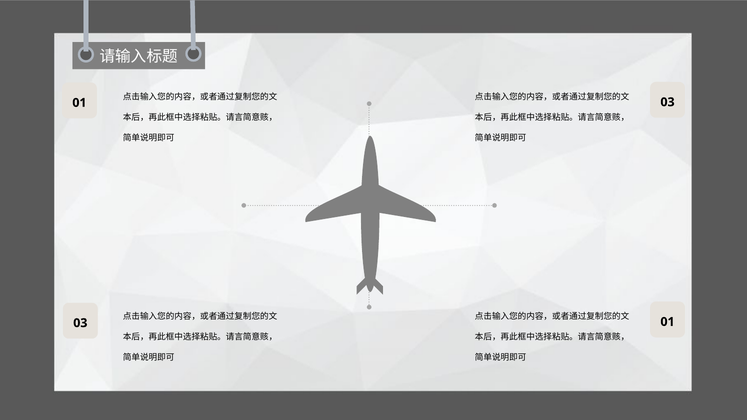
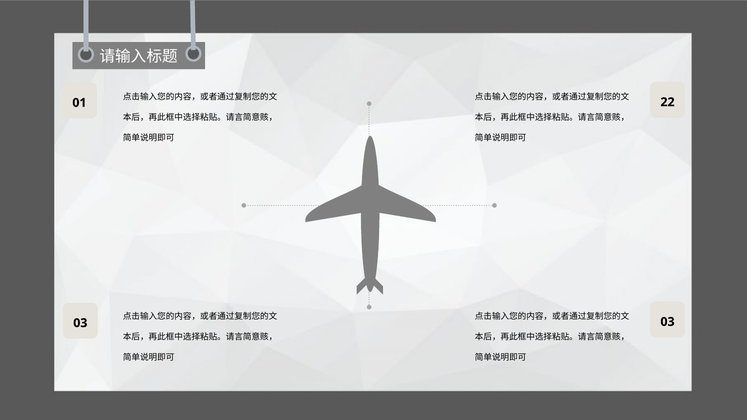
01 03: 03 -> 22
03 01: 01 -> 03
